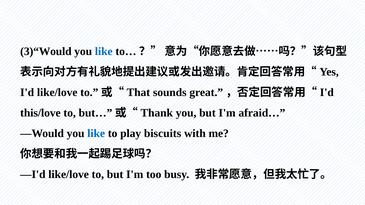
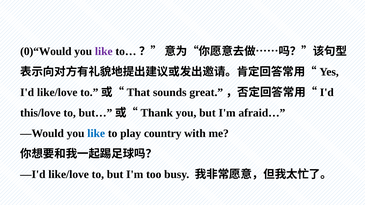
3)“Would: 3)“Would -> 0)“Would
like at (104, 51) colour: blue -> purple
biscuits: biscuits -> country
